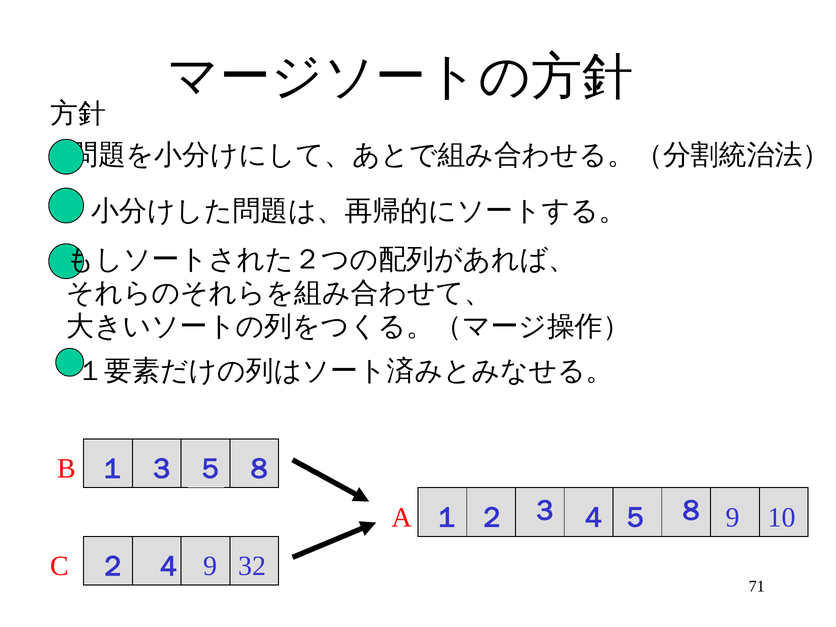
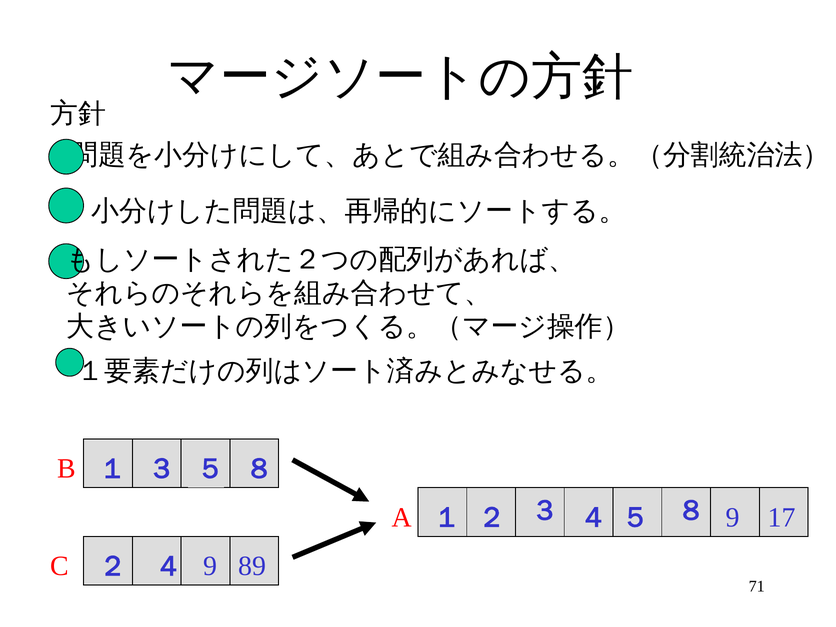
10: 10 -> 17
32: 32 -> 89
